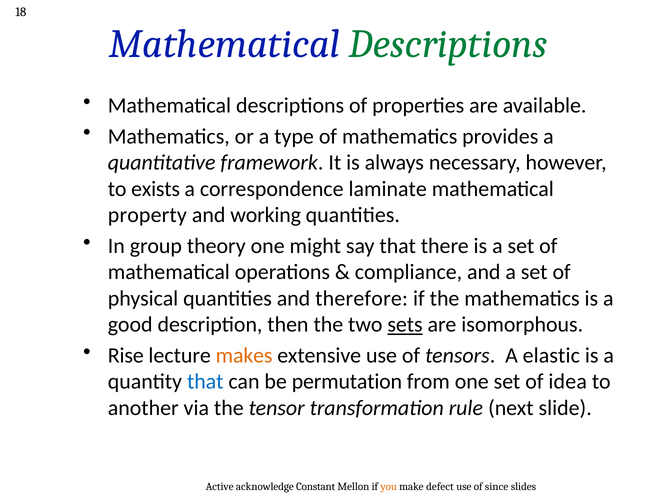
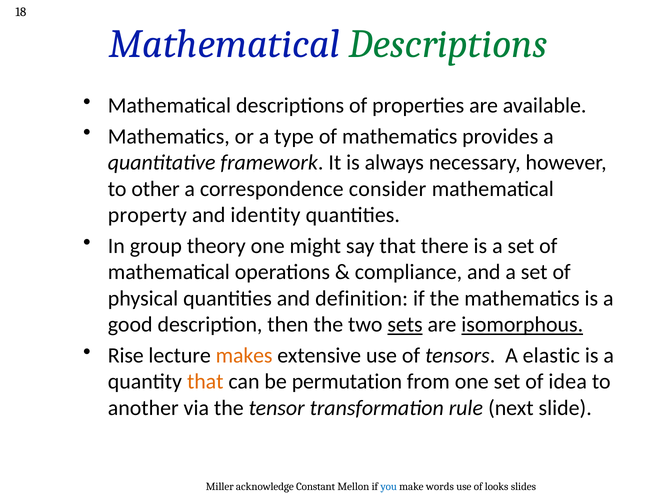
exists: exists -> other
laminate: laminate -> consider
working: working -> identity
therefore: therefore -> definition
isomorphous underline: none -> present
that at (205, 381) colour: blue -> orange
Active: Active -> Miller
you colour: orange -> blue
defect: defect -> words
since: since -> looks
